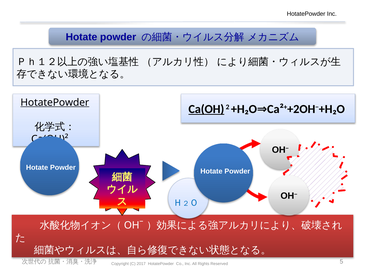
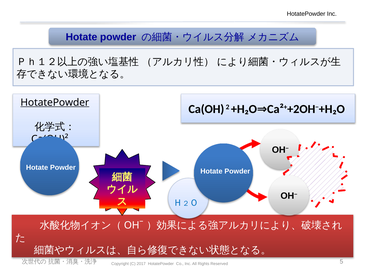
Ca(OH underline: present -> none
